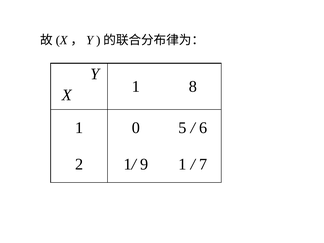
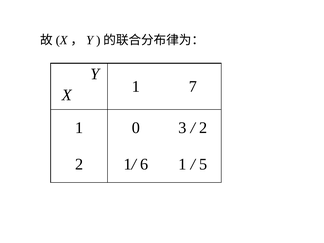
8: 8 -> 7
5: 5 -> 3
6 at (203, 128): 6 -> 2
9: 9 -> 6
7: 7 -> 5
